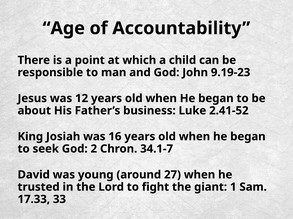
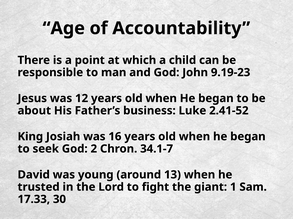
27: 27 -> 13
33: 33 -> 30
